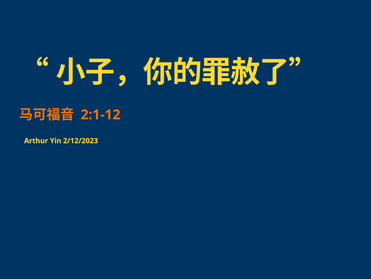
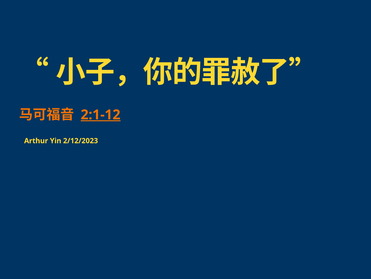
2:1-12 underline: none -> present
